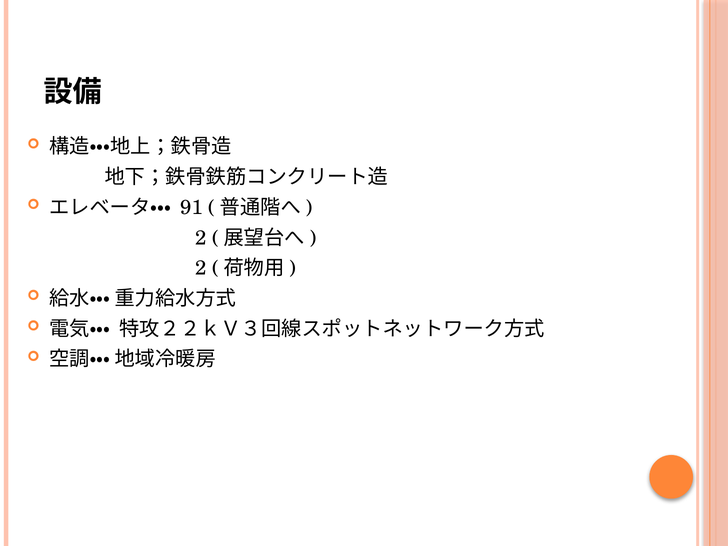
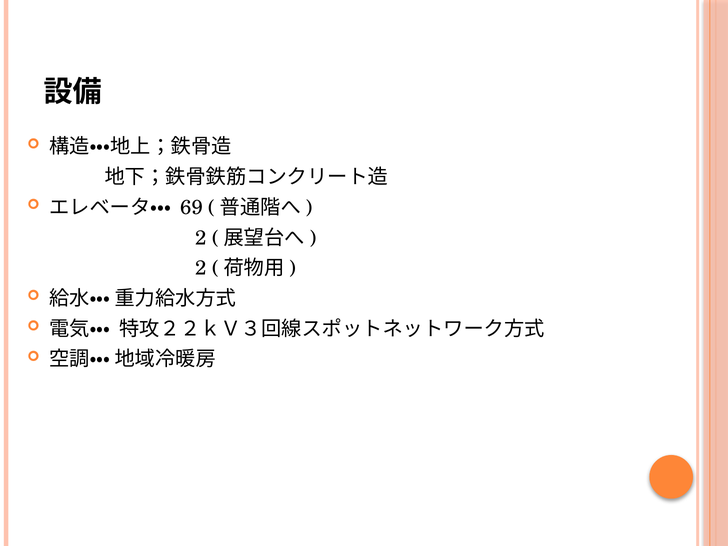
91: 91 -> 69
